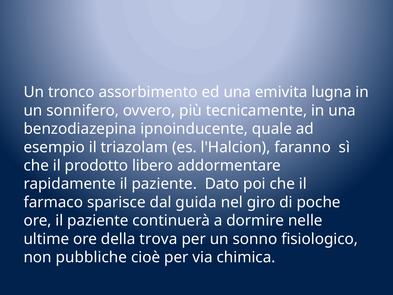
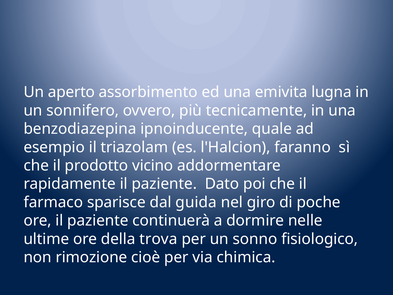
tronco: tronco -> aperto
libero: libero -> vicino
pubbliche: pubbliche -> rimozione
